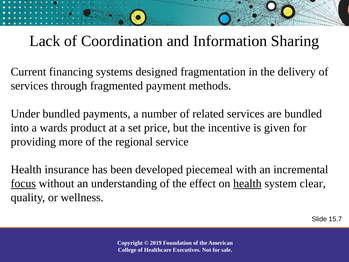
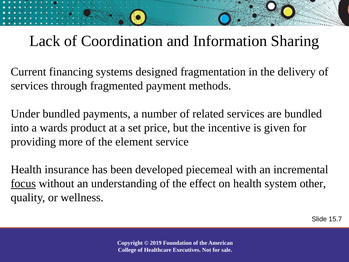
regional: regional -> element
health at (247, 183) underline: present -> none
clear: clear -> other
